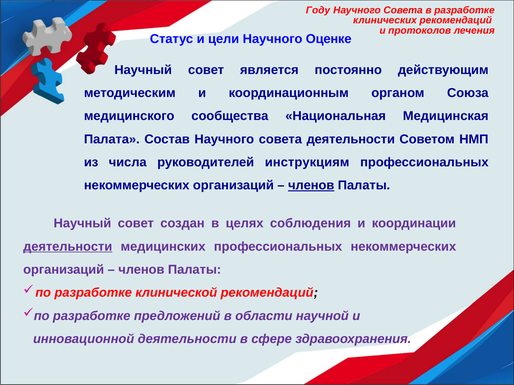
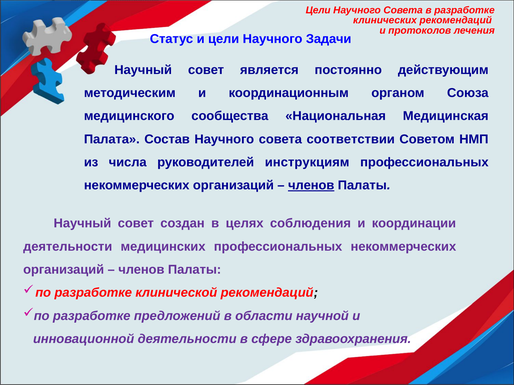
Году at (318, 10): Году -> Цели
Оценке: Оценке -> Задачи
совета деятельности: деятельности -> соответствии
деятельности at (68, 247) underline: present -> none
